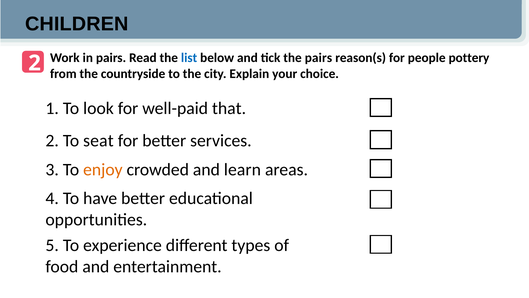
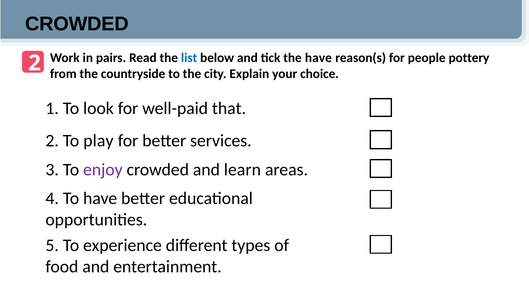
CHILDREN at (77, 24): CHILDREN -> CROWDED
the pairs: pairs -> have
seat: seat -> play
enjoy colour: orange -> purple
